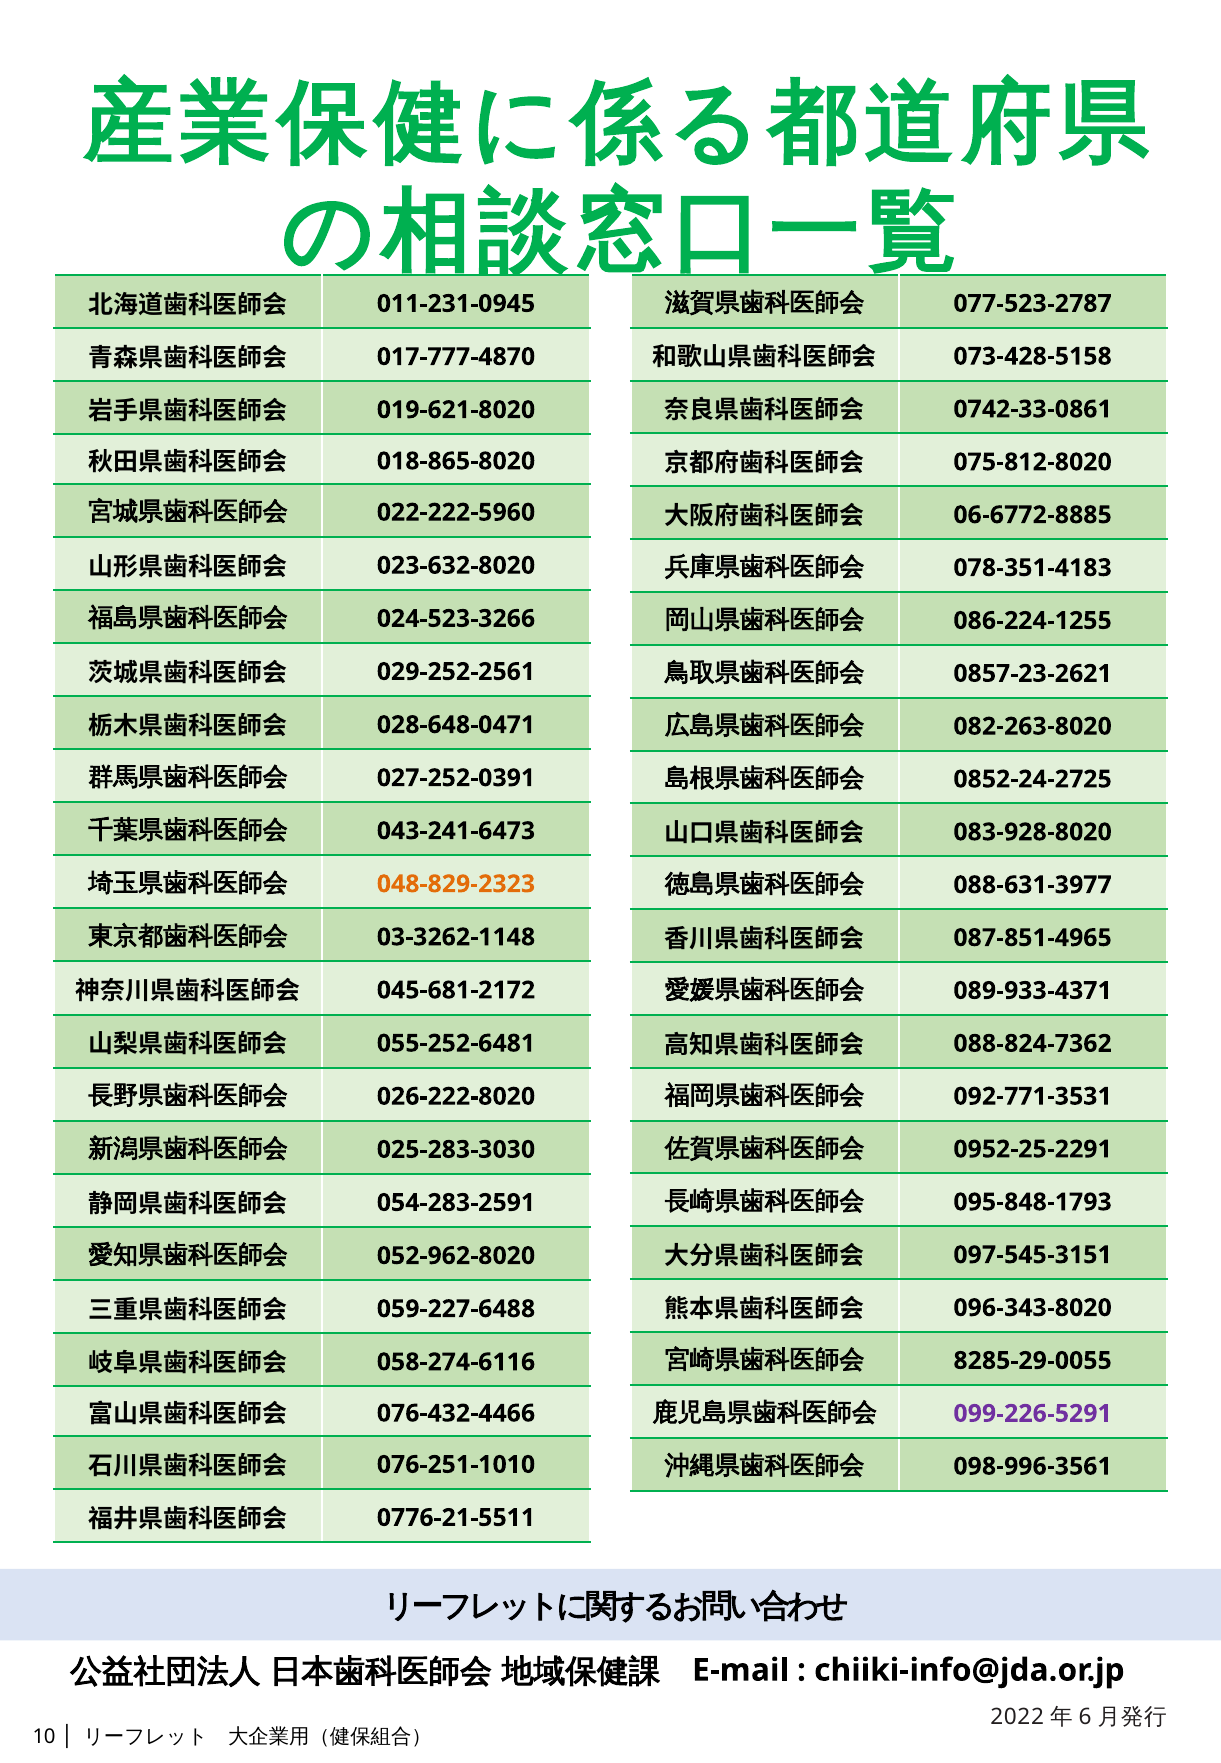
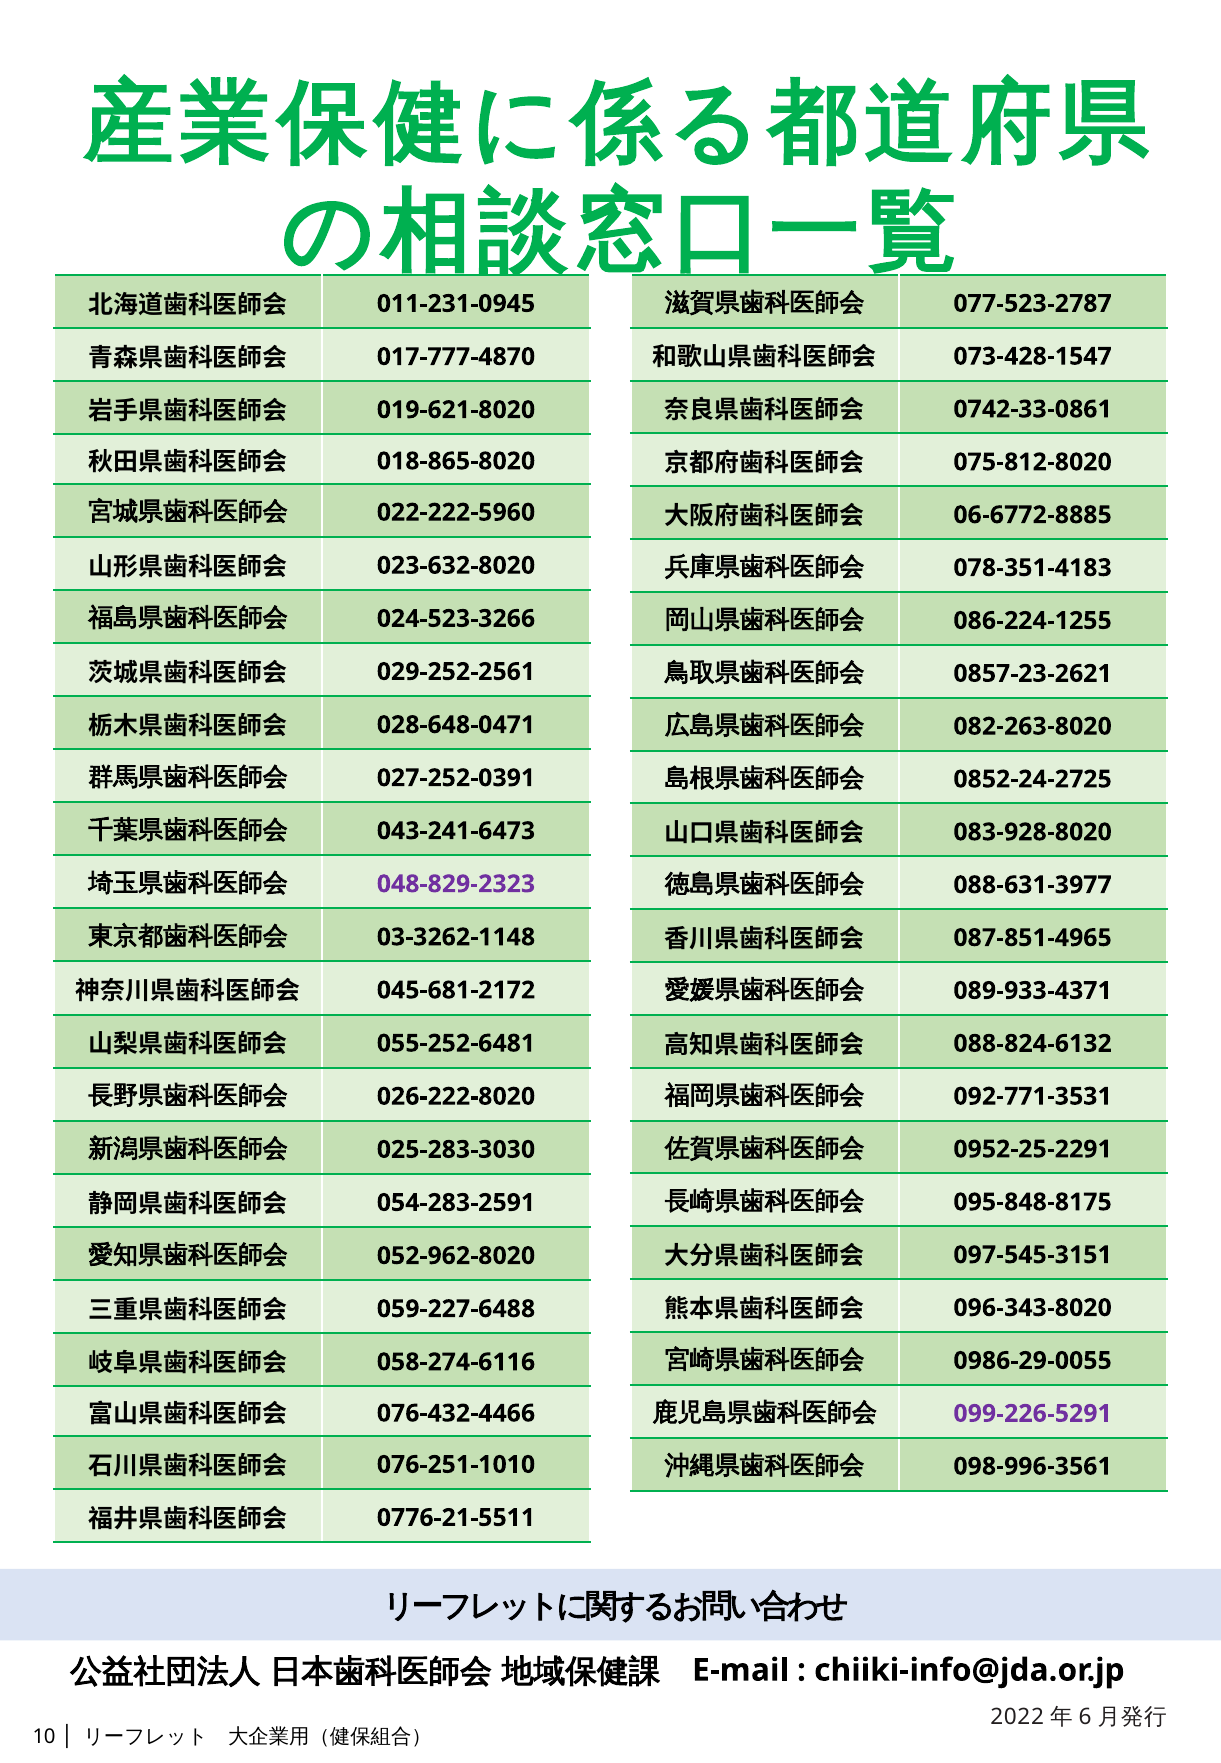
073-428-5158: 073-428-5158 -> 073-428-1547
048-829-2323 colour: orange -> purple
088-824-7362: 088-824-7362 -> 088-824-6132
095-848-1793: 095-848-1793 -> 095-848-8175
8285-29-0055: 8285-29-0055 -> 0986-29-0055
